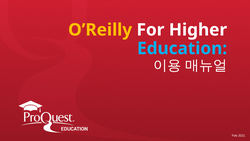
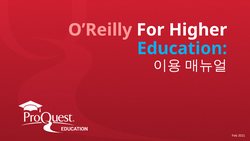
O’Reilly colour: yellow -> pink
